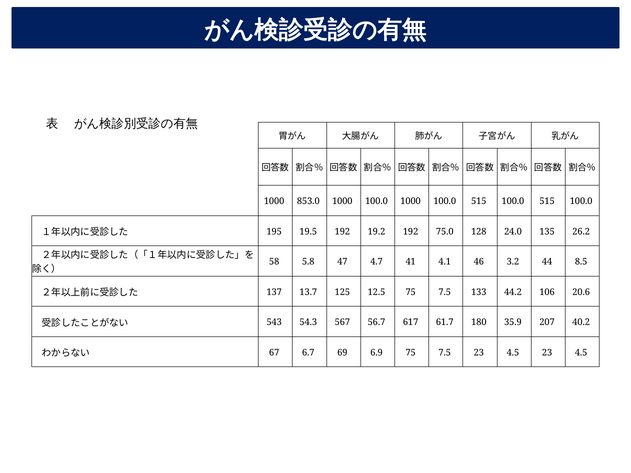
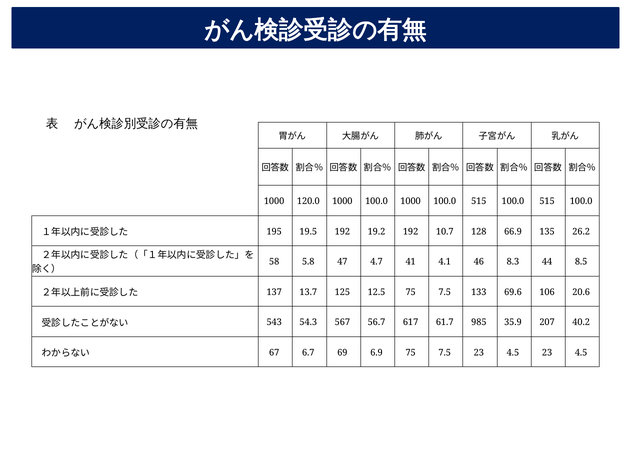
853.0: 853.0 -> 120.0
75.0: 75.0 -> 10.7
24.0: 24.0 -> 66.9
3.2: 3.2 -> 8.3
44.2: 44.2 -> 69.6
180: 180 -> 985
